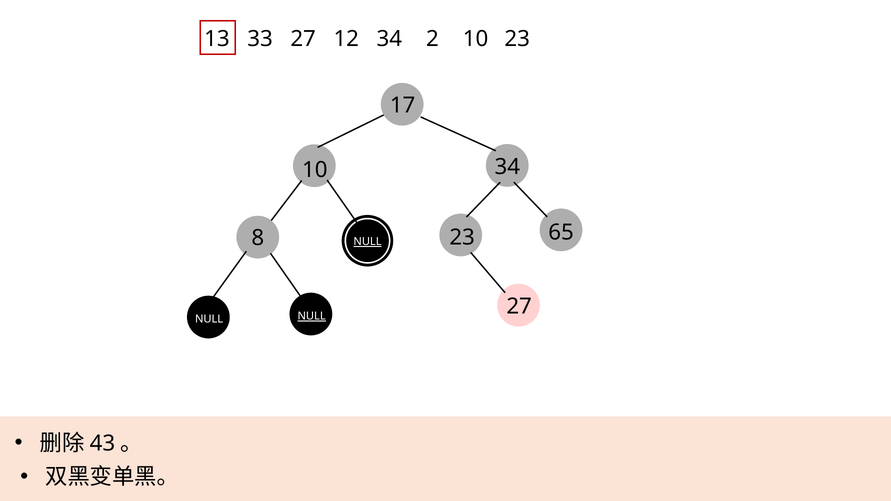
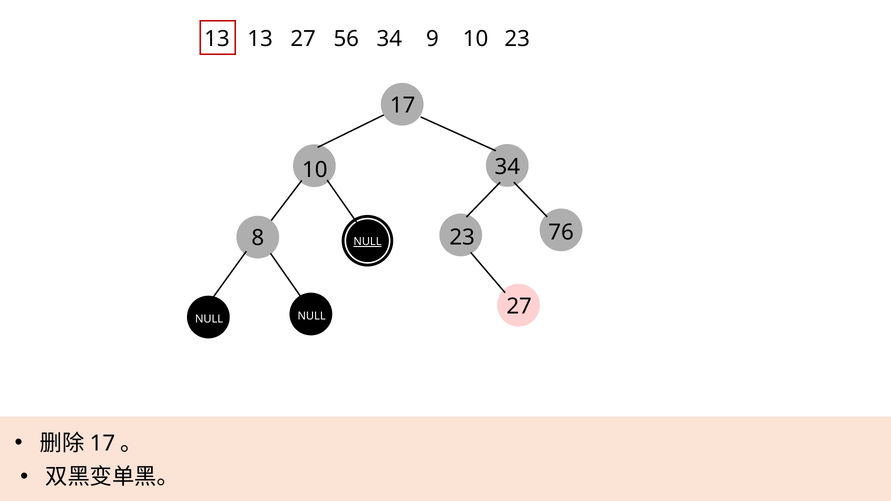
13 33: 33 -> 13
12: 12 -> 56
2: 2 -> 9
65: 65 -> 76
NULL at (312, 316) underline: present -> none
43 at (102, 443): 43 -> 17
